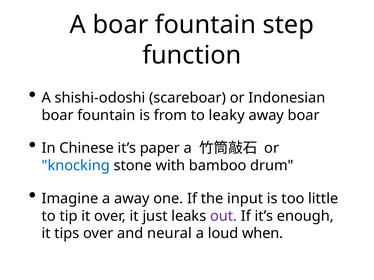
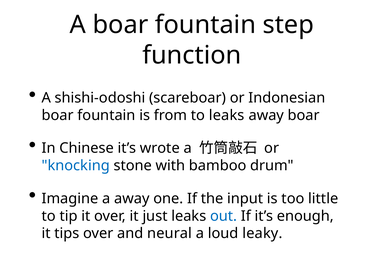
to leaky: leaky -> leaks
paper: paper -> wrote
out colour: purple -> blue
when: when -> leaky
